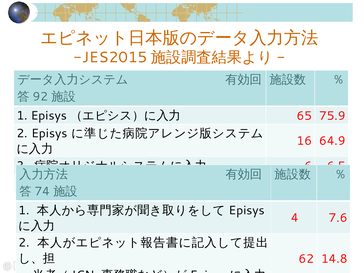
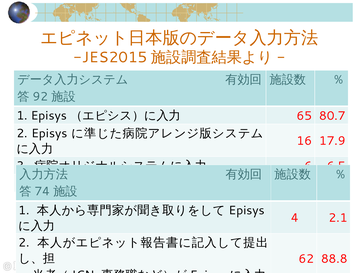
75.9: 75.9 -> 80.7
64.9: 64.9 -> 17.9
7.6: 7.6 -> 2.1
14.8: 14.8 -> 88.8
